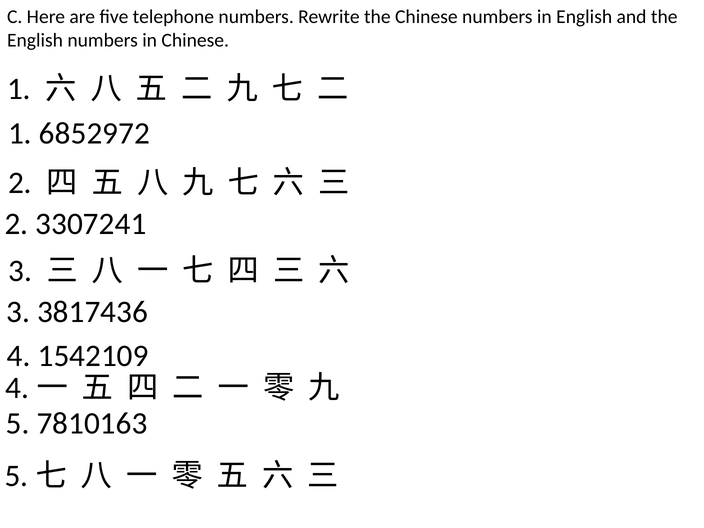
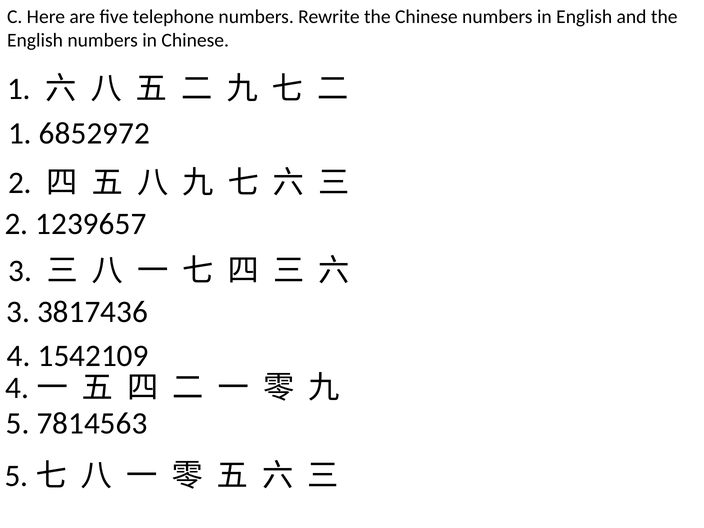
3307241: 3307241 -> 1239657
7810163: 7810163 -> 7814563
